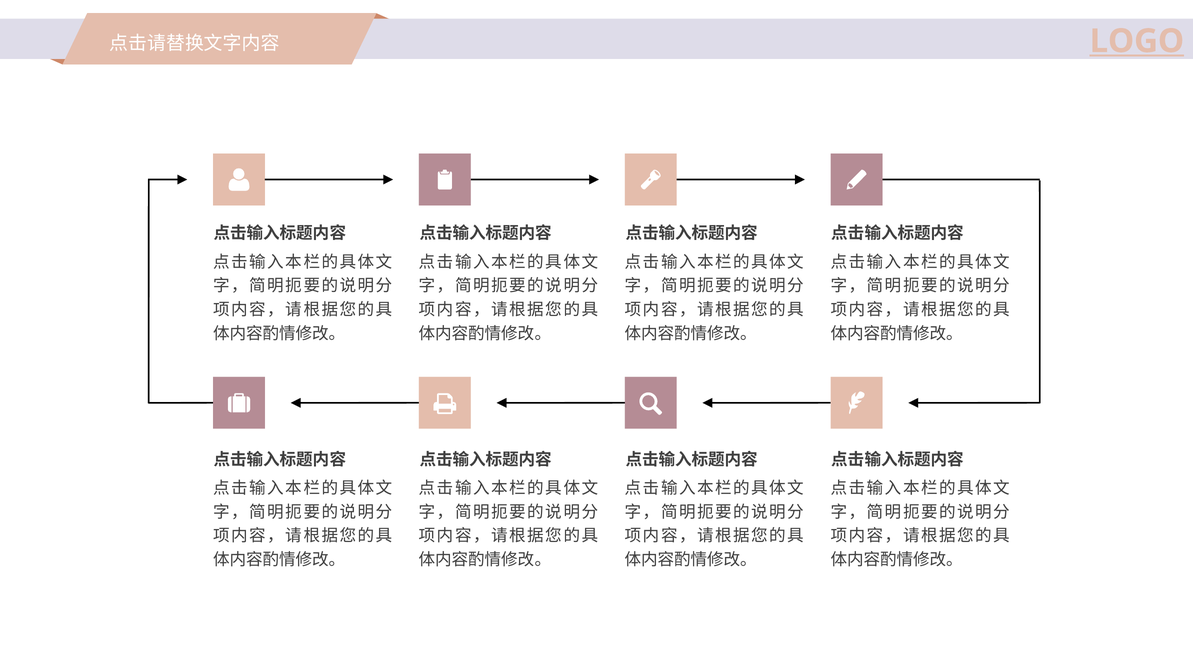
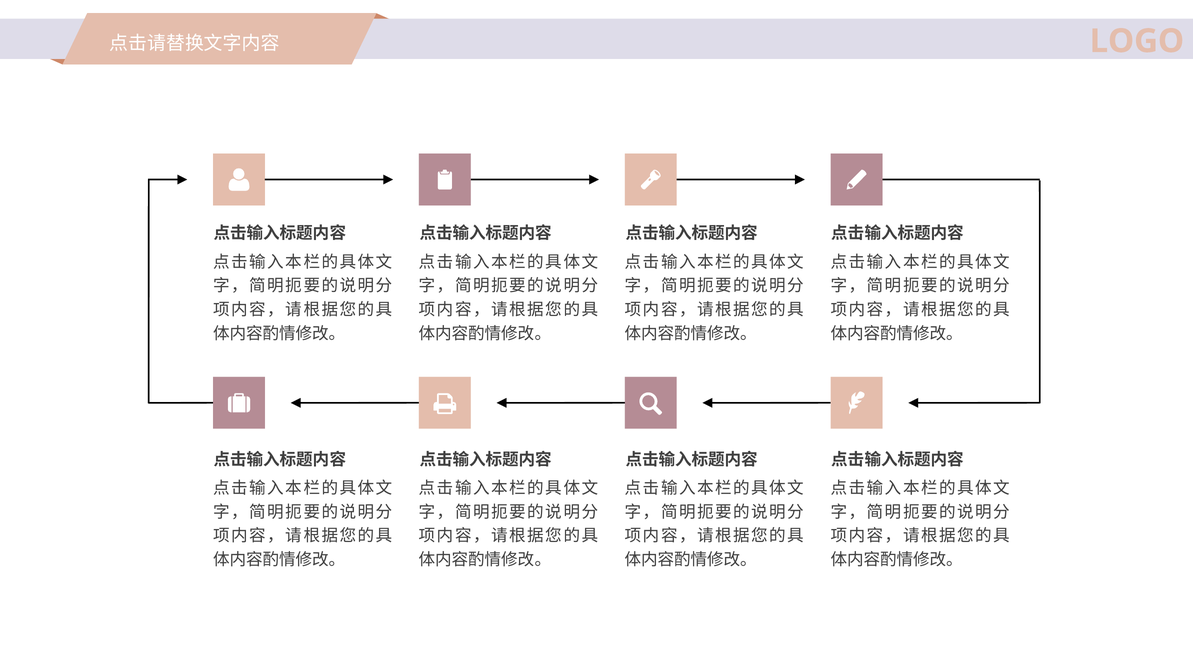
LOGO underline: present -> none
